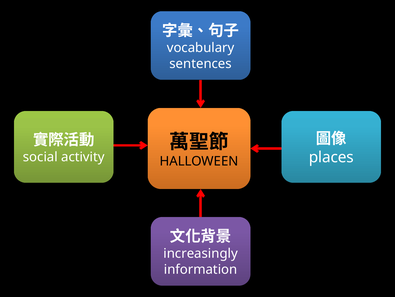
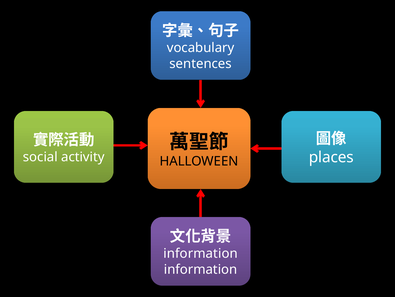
increasingly at (201, 253): increasingly -> information
